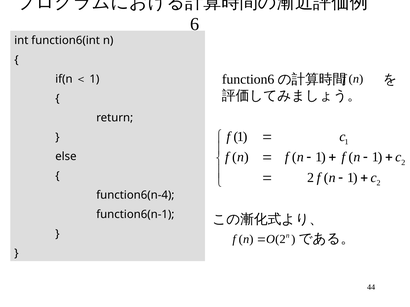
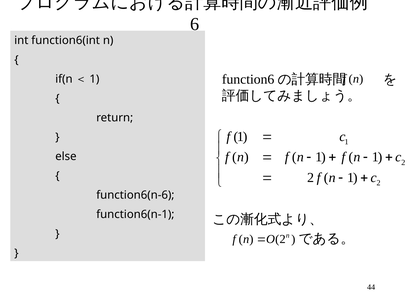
function6(n-4: function6(n-4 -> function6(n-6
